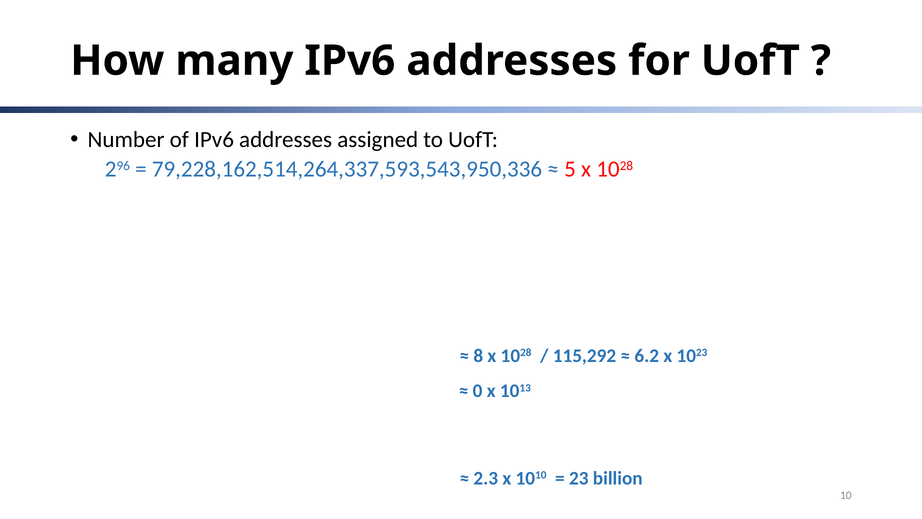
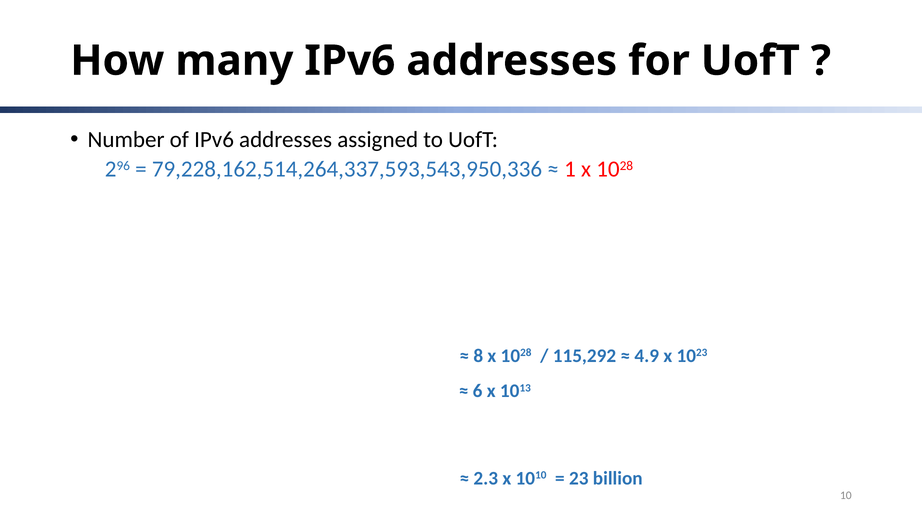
5: 5 -> 1
6.2: 6.2 -> 4.9
0: 0 -> 6
